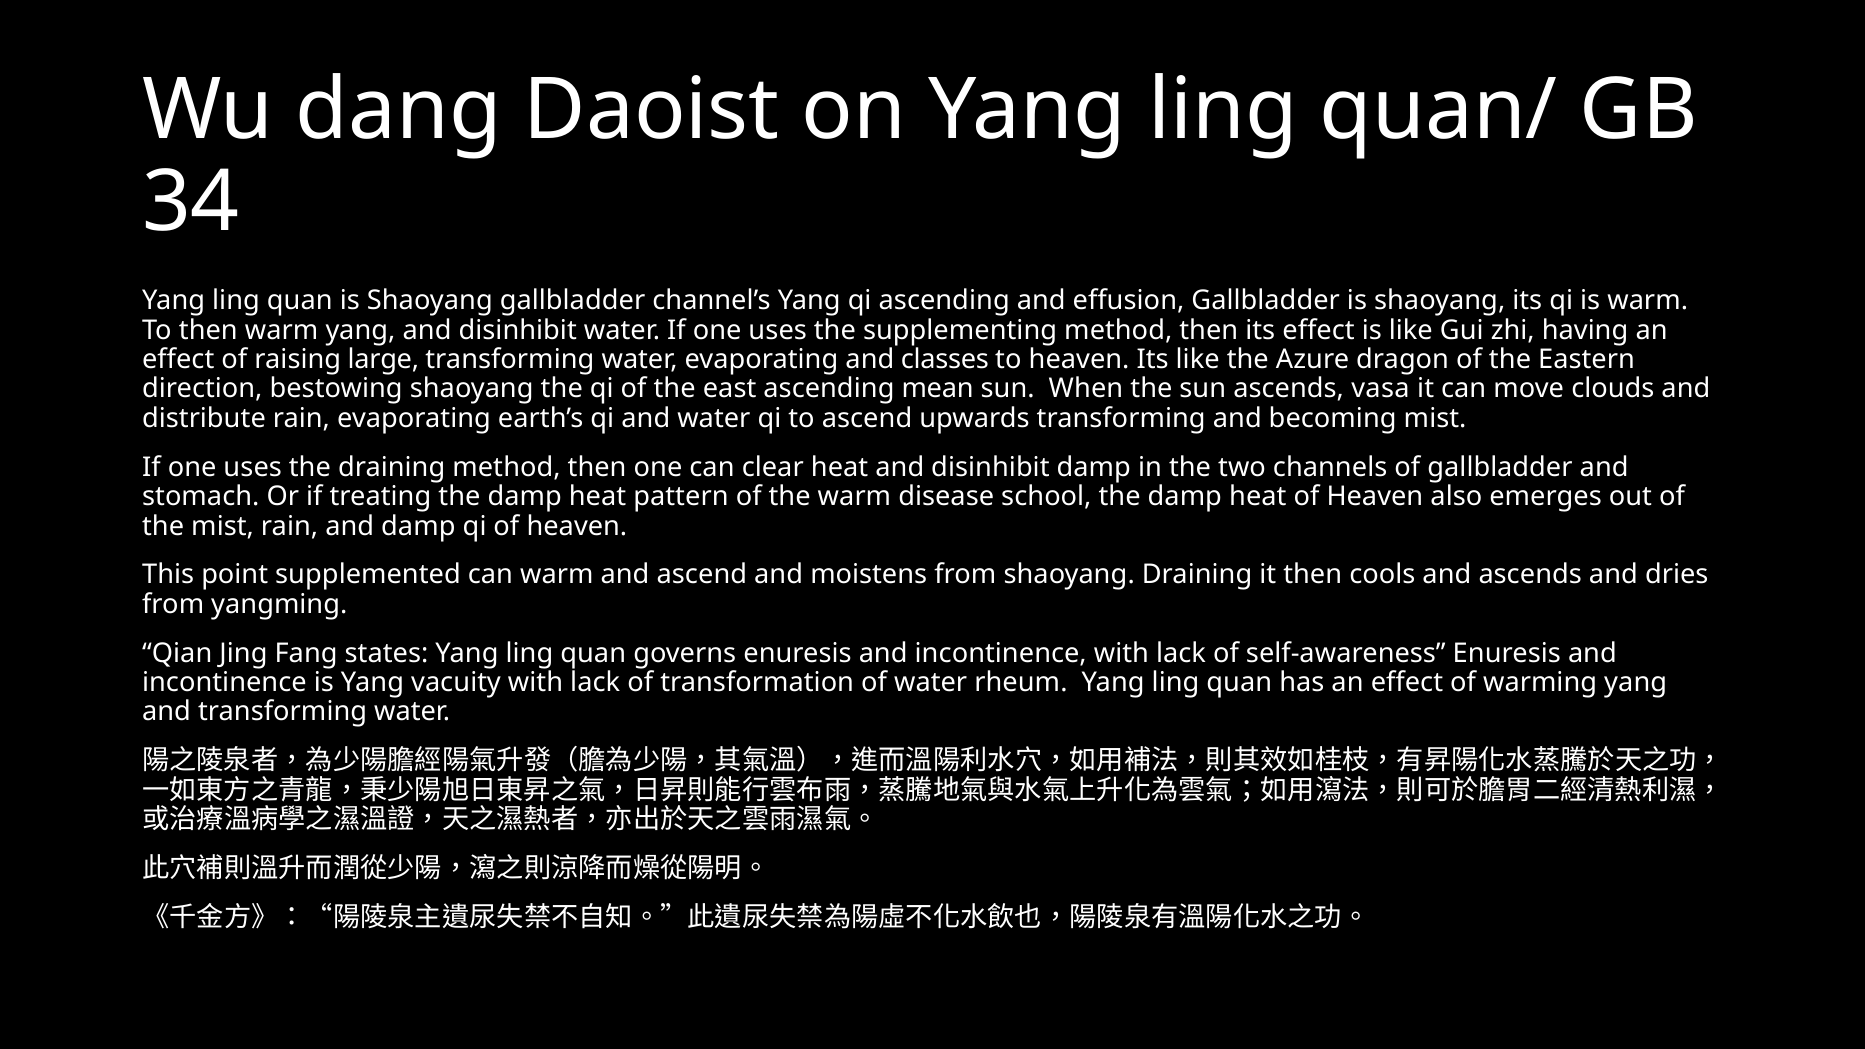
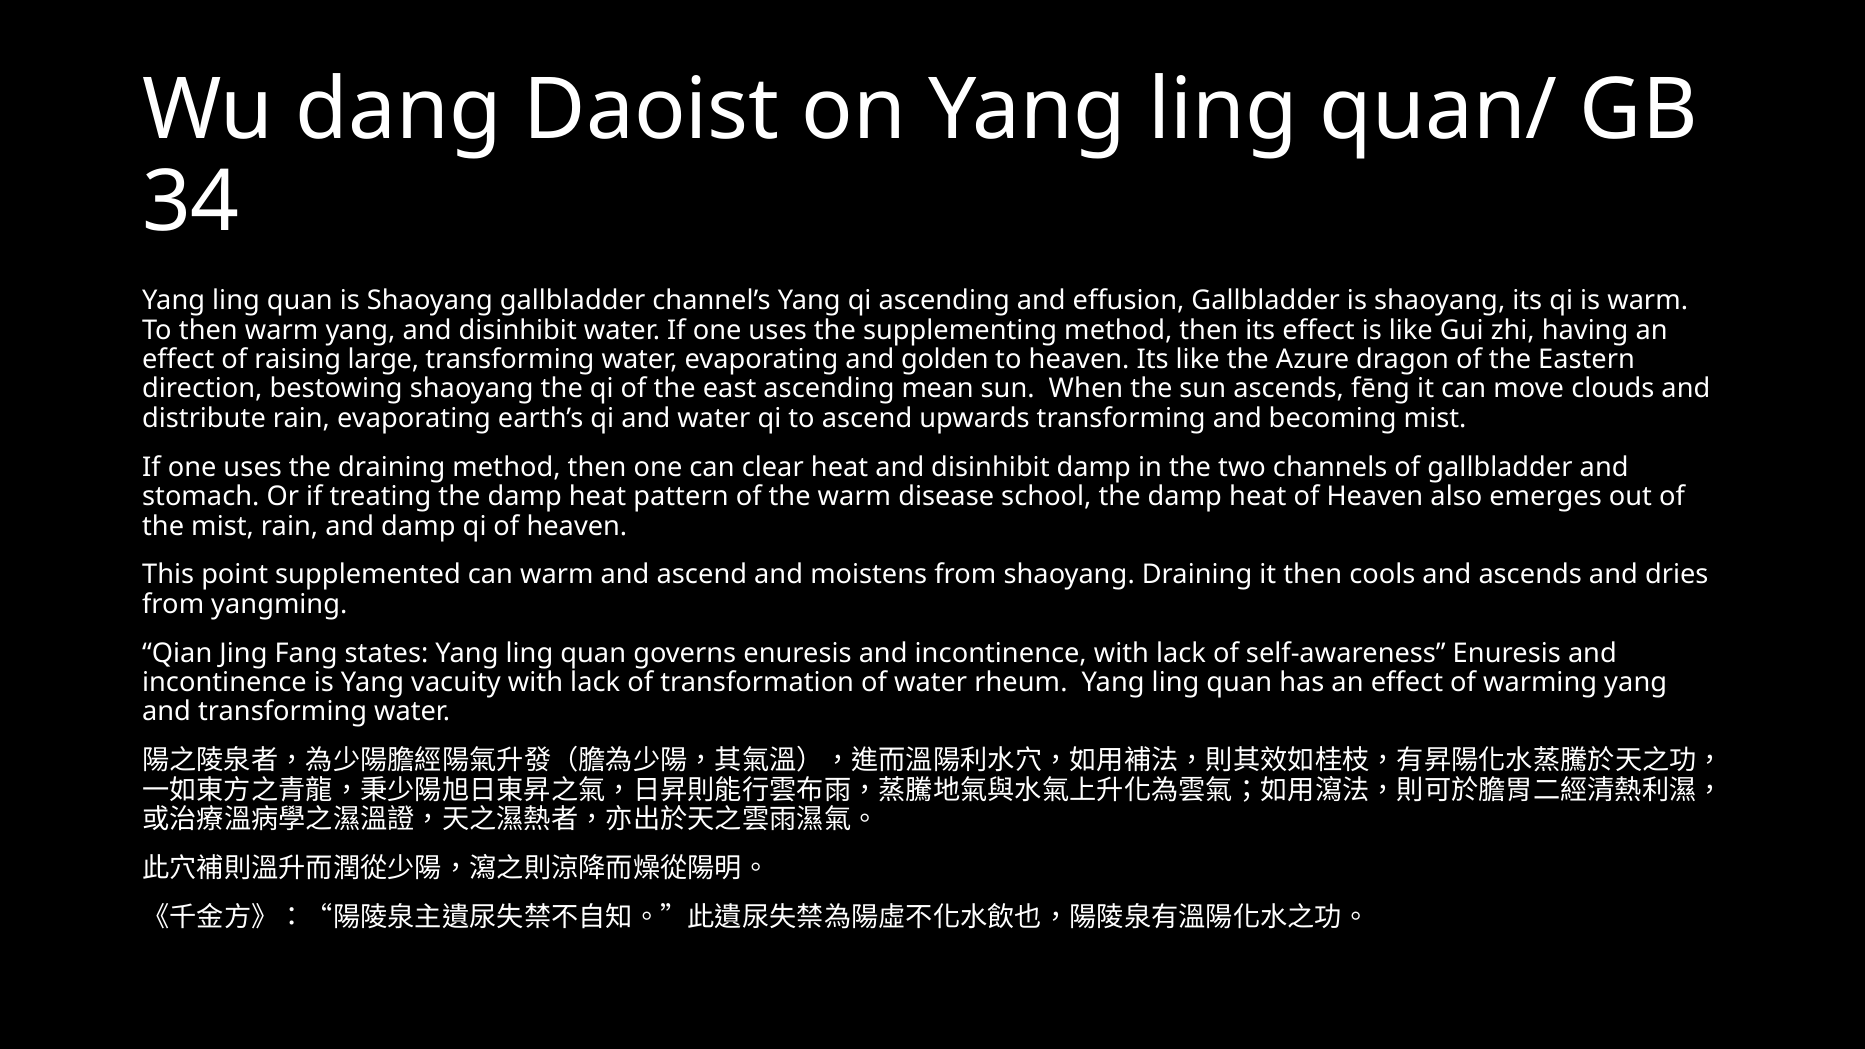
classes: classes -> golden
vasa: vasa -> fēng
